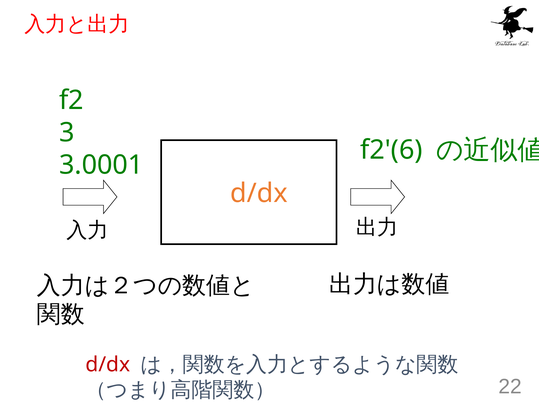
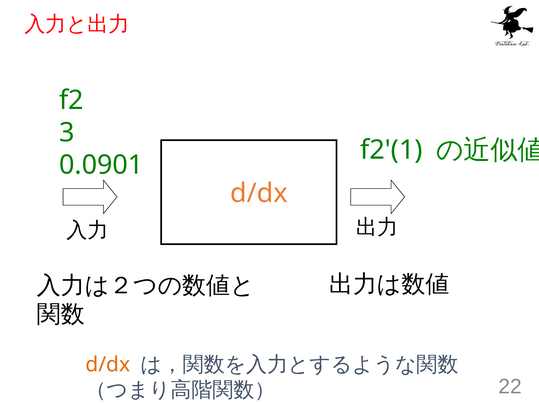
f2'(6: f2'(6 -> f2'(1
3.0001: 3.0001 -> 0.0901
d/dx at (108, 365) colour: red -> orange
